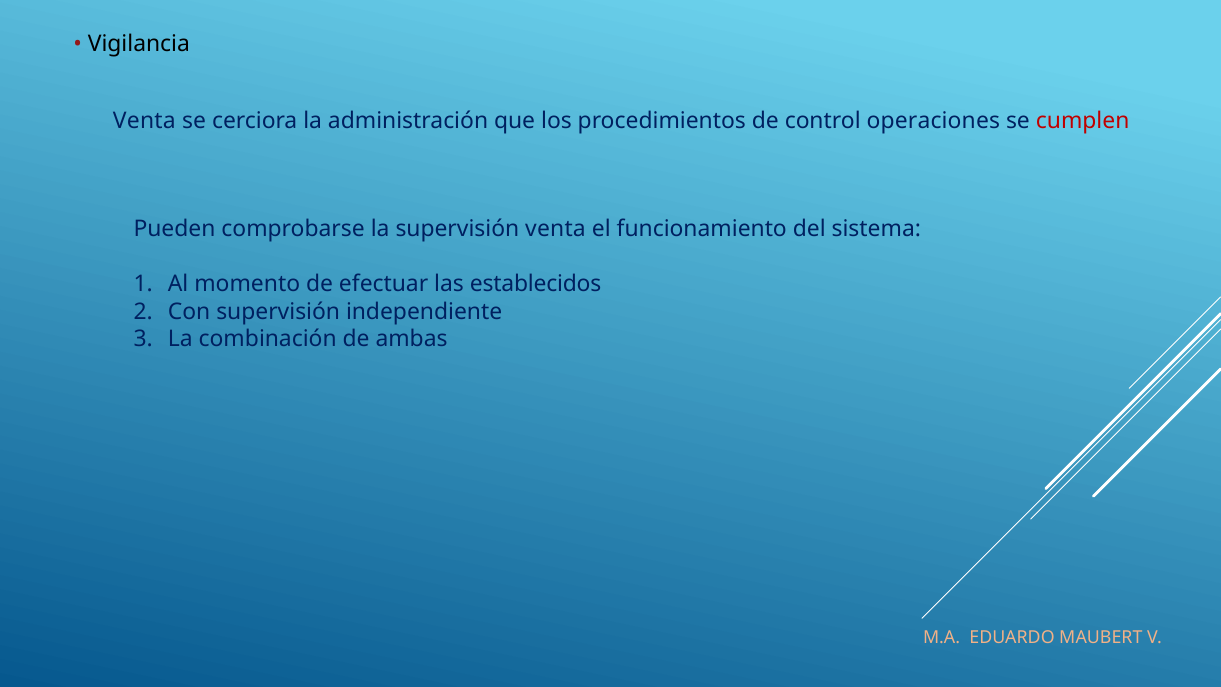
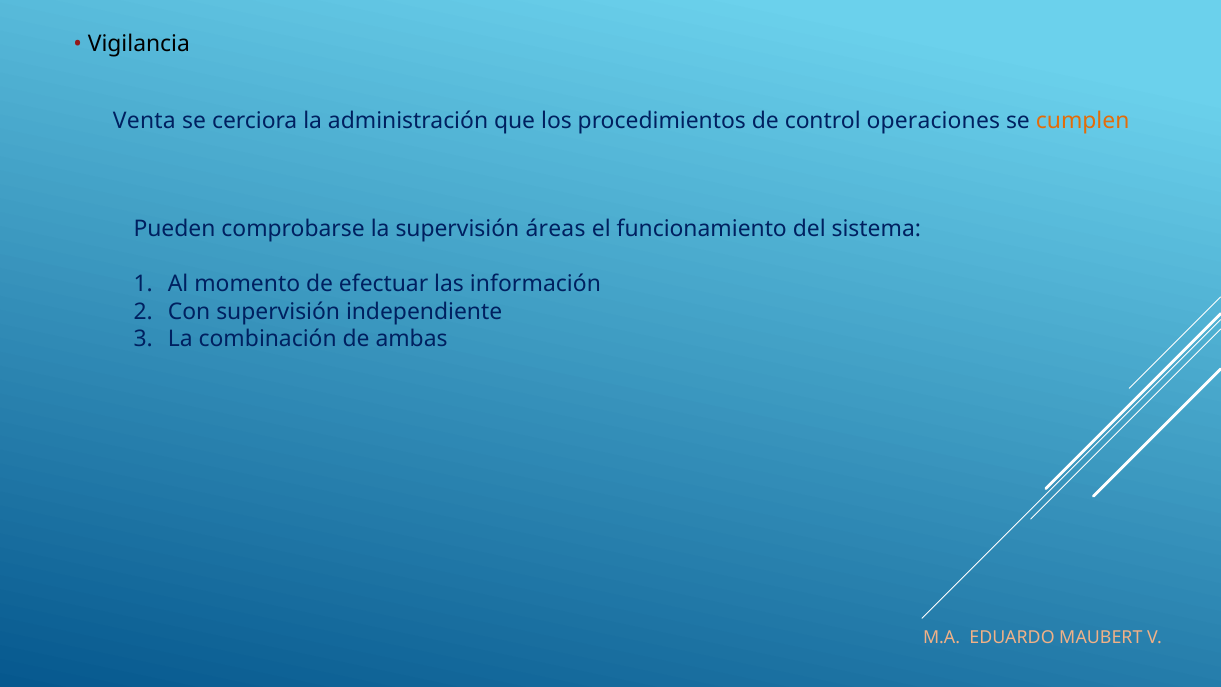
cumplen colour: red -> orange
supervisión venta: venta -> áreas
establecidos: establecidos -> información
